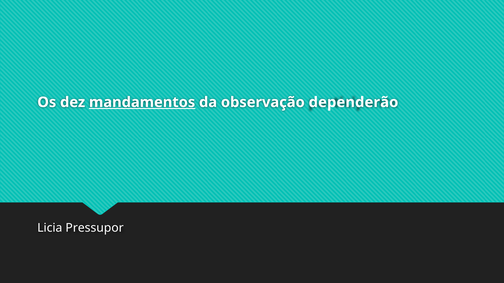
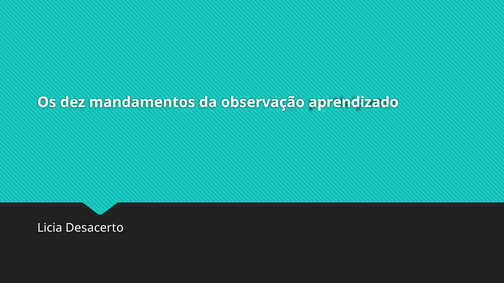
mandamentos underline: present -> none
dependerão: dependerão -> aprendizado
Pressupor: Pressupor -> Desacerto
